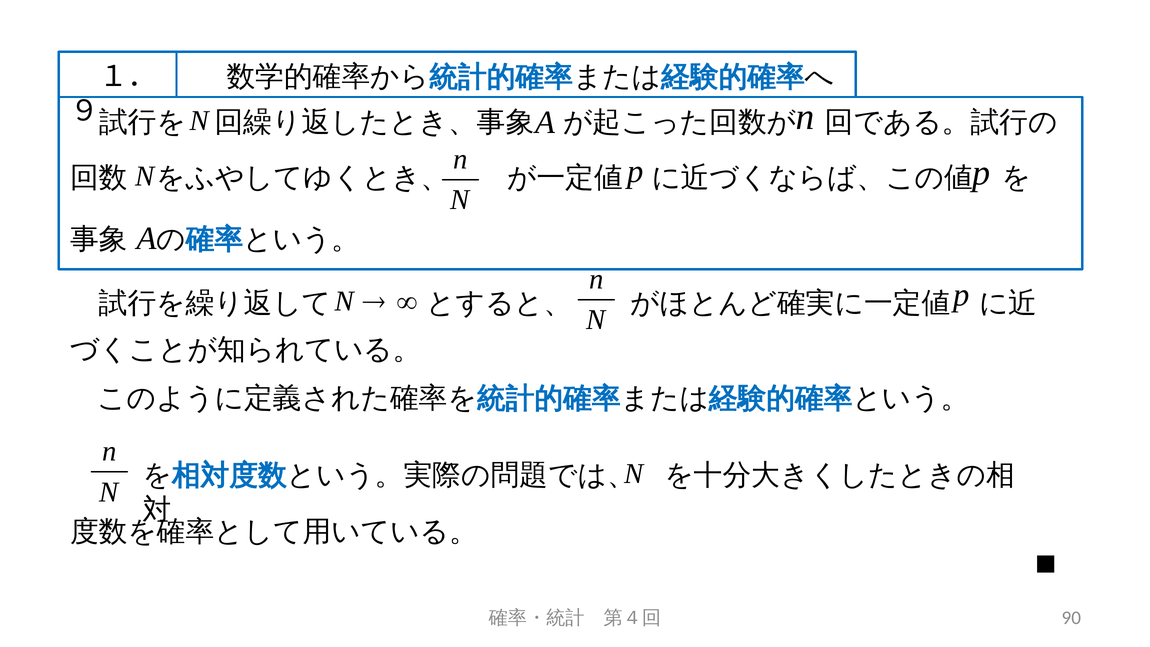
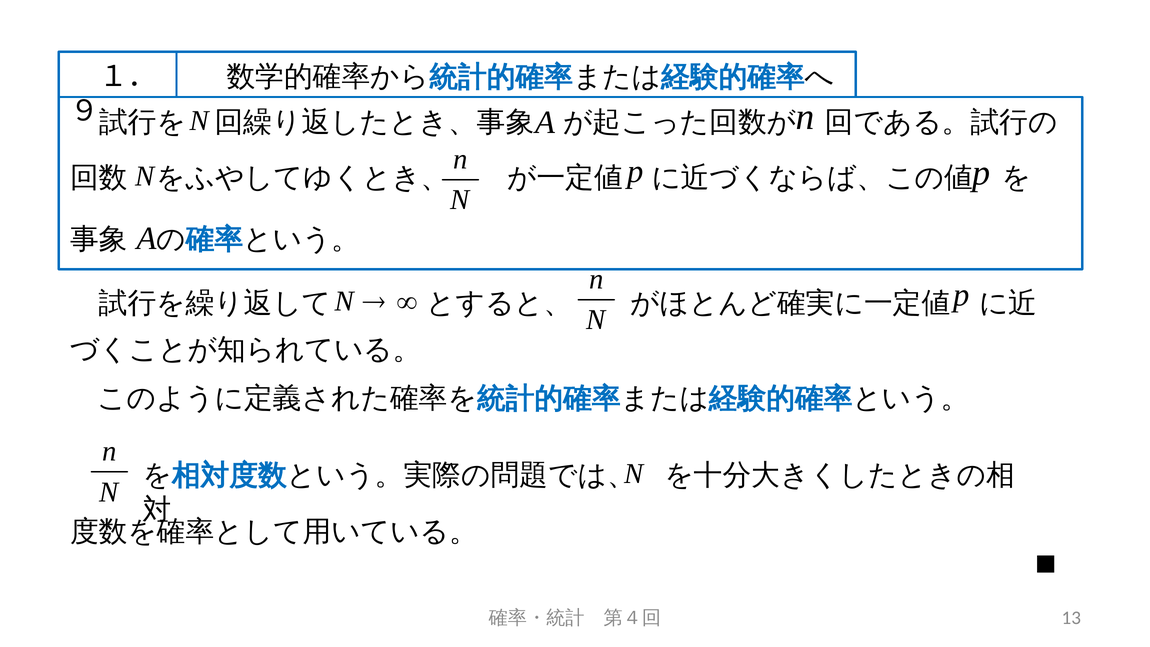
90: 90 -> 13
